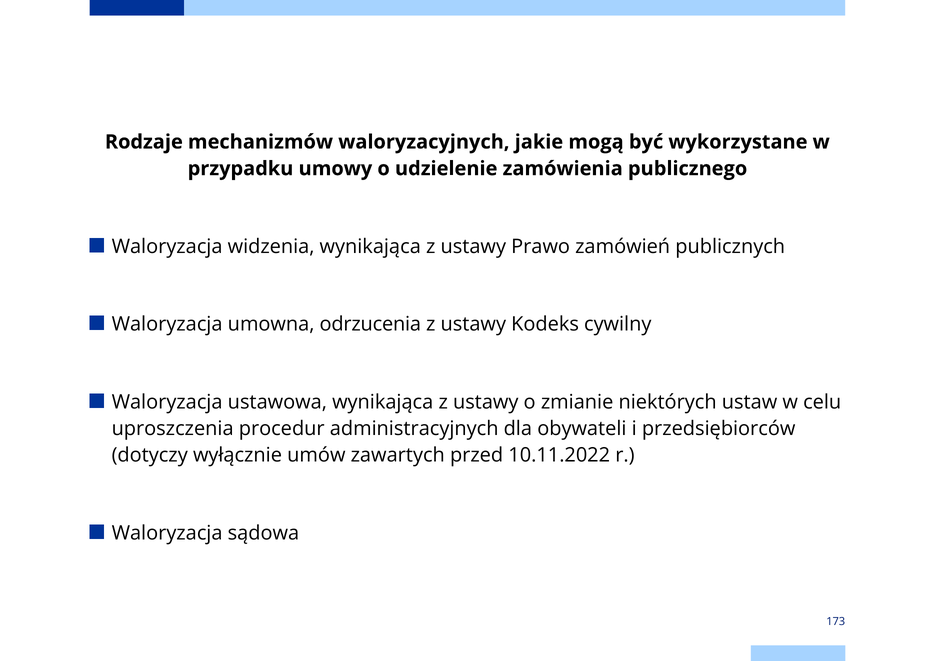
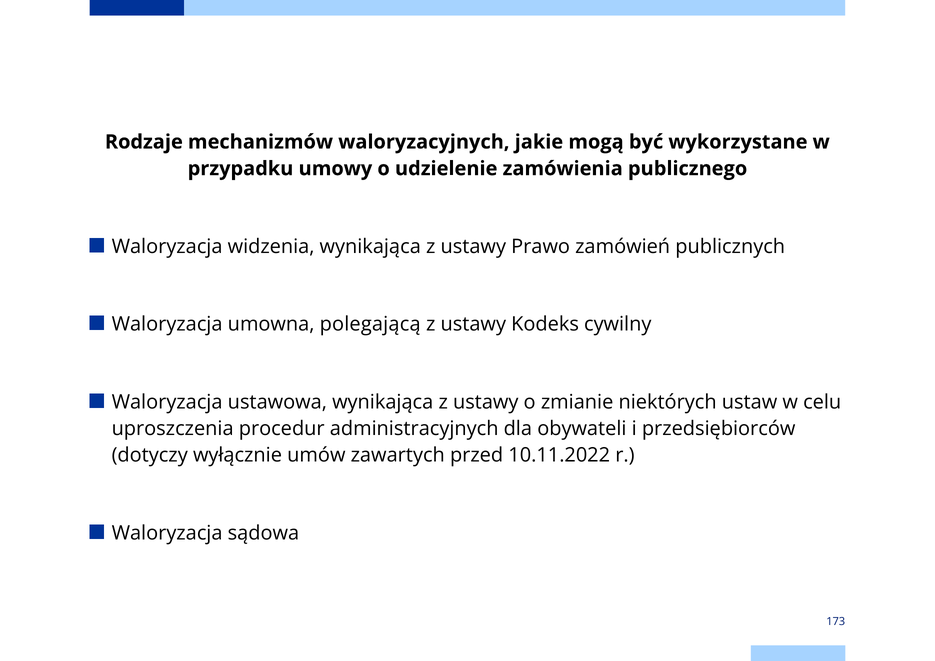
odrzucenia: odrzucenia -> polegającą
